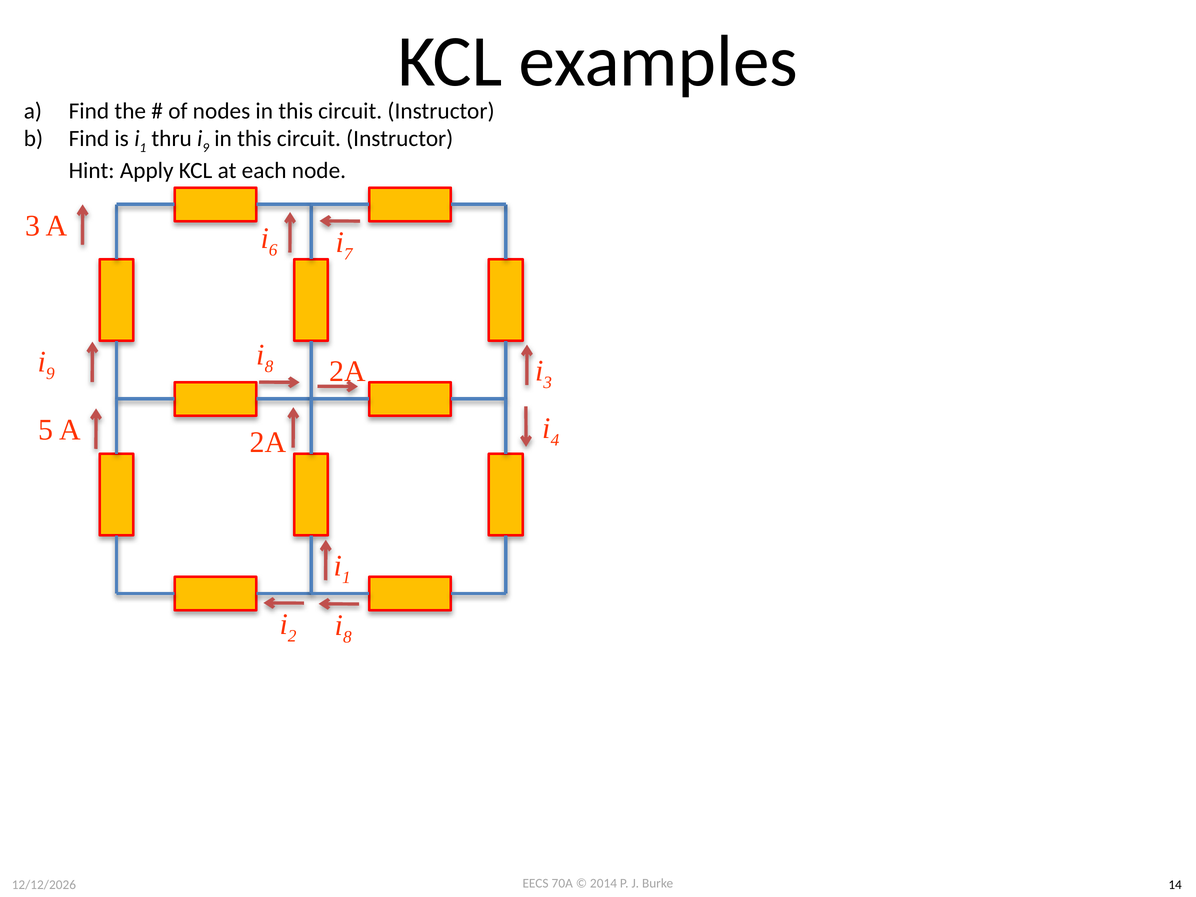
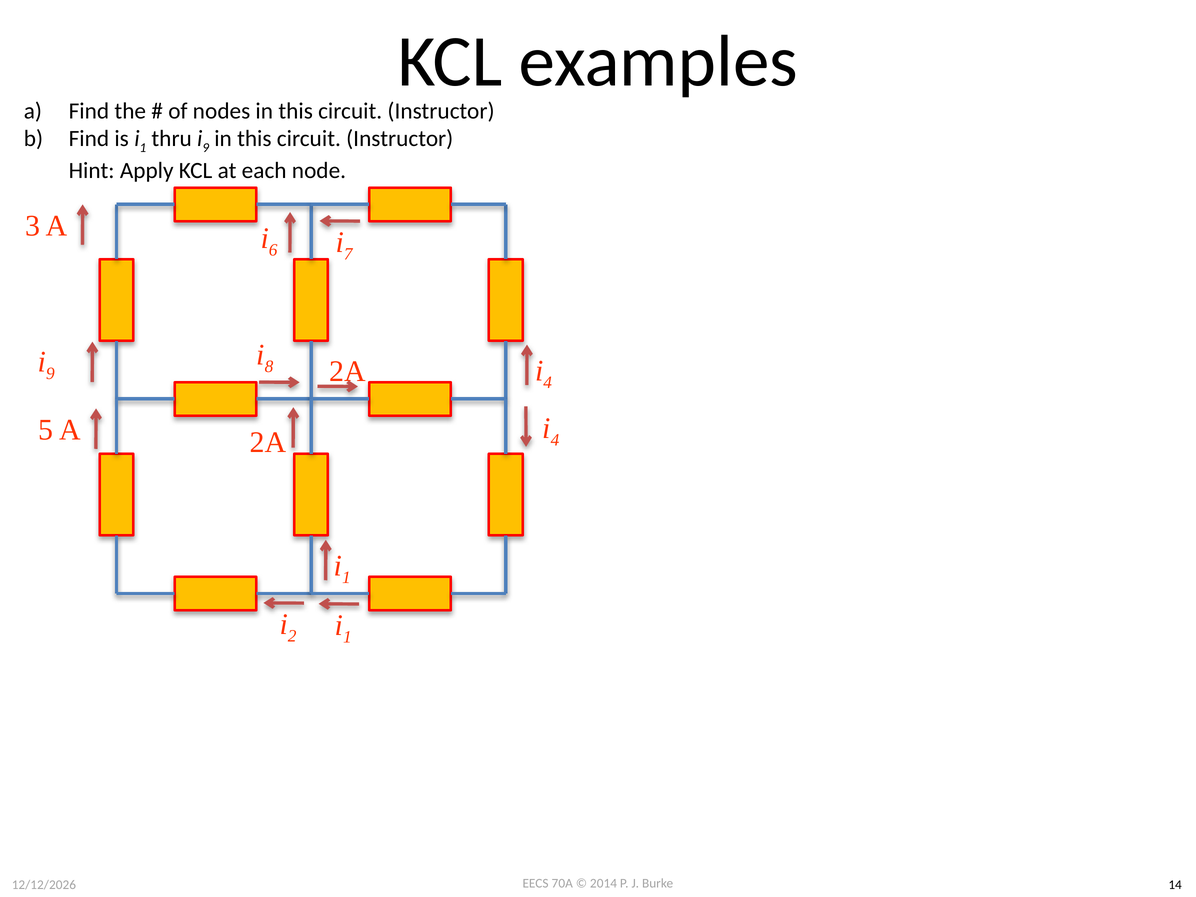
3 at (548, 382): 3 -> 4
8 at (347, 637): 8 -> 1
